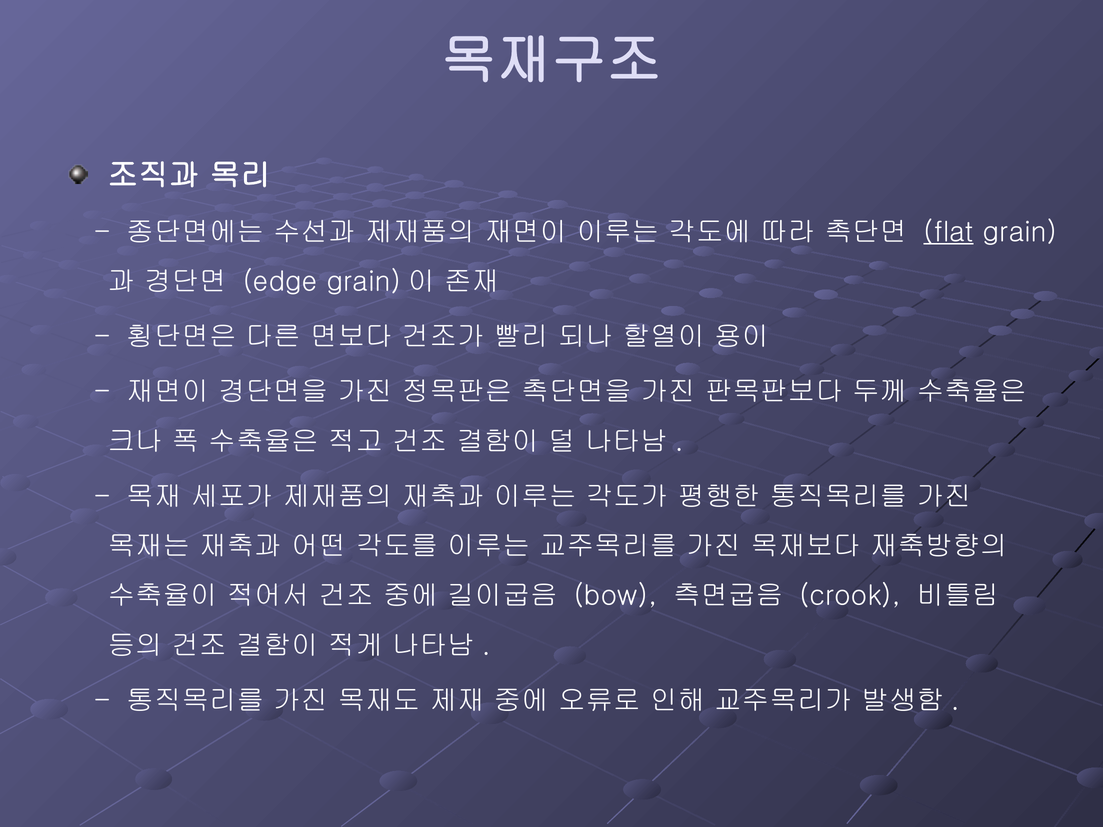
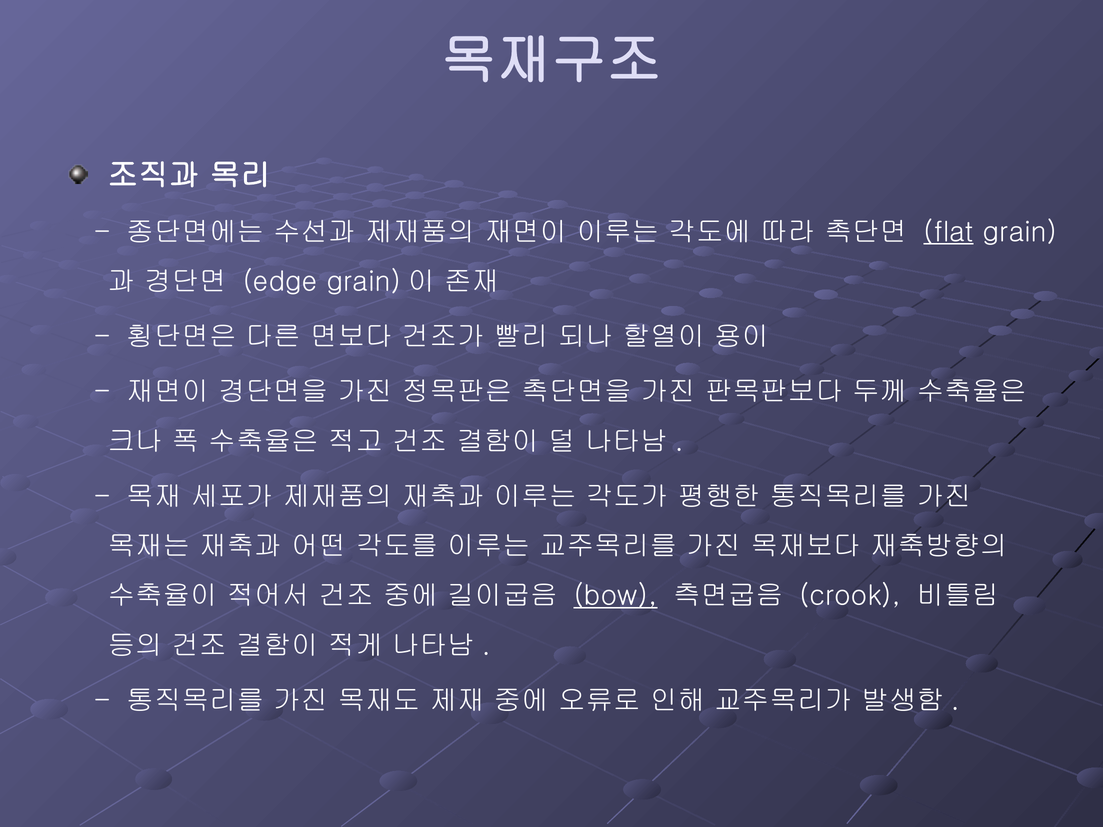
bow underline: none -> present
